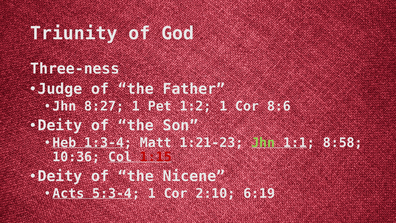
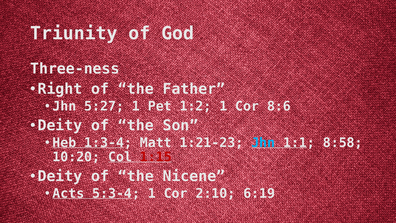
Judge: Judge -> Right
8:27: 8:27 -> 5:27
Jhn at (263, 143) colour: light green -> light blue
10:36: 10:36 -> 10:20
